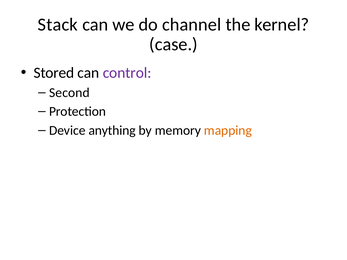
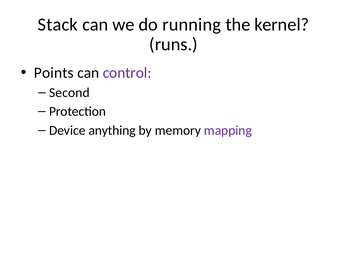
channel: channel -> running
case: case -> runs
Stored: Stored -> Points
mapping colour: orange -> purple
